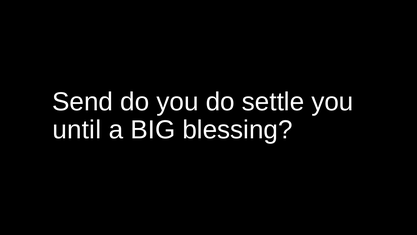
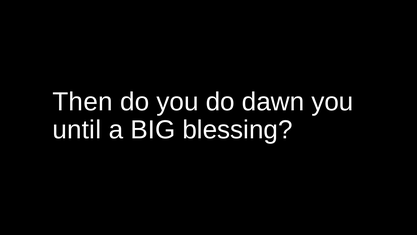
Send: Send -> Then
settle: settle -> dawn
